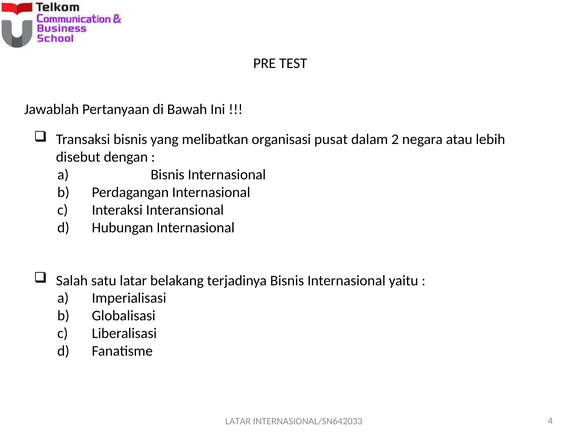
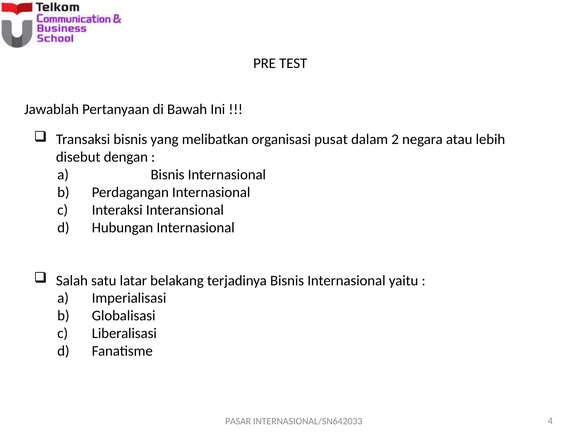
LATAR at (238, 421): LATAR -> PASAR
